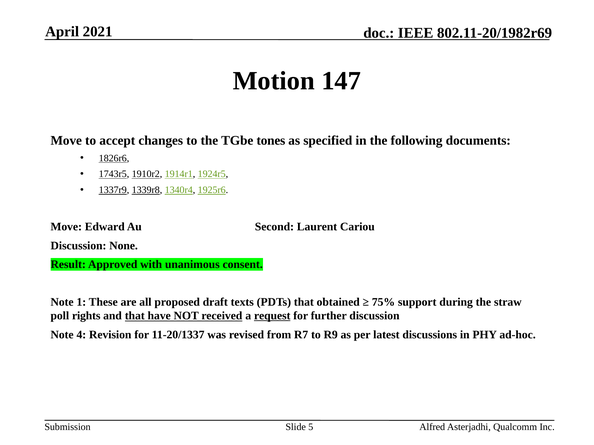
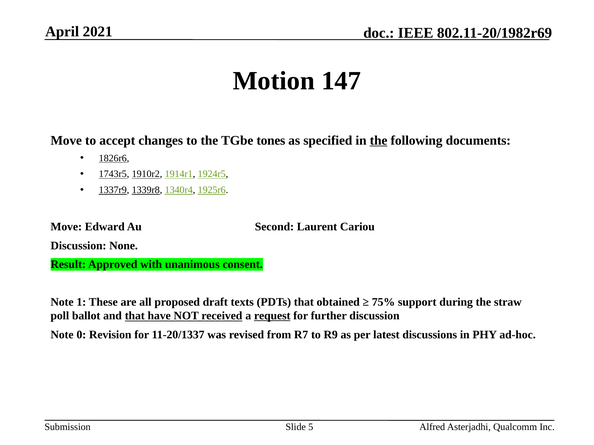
the at (379, 141) underline: none -> present
rights: rights -> ballot
4: 4 -> 0
